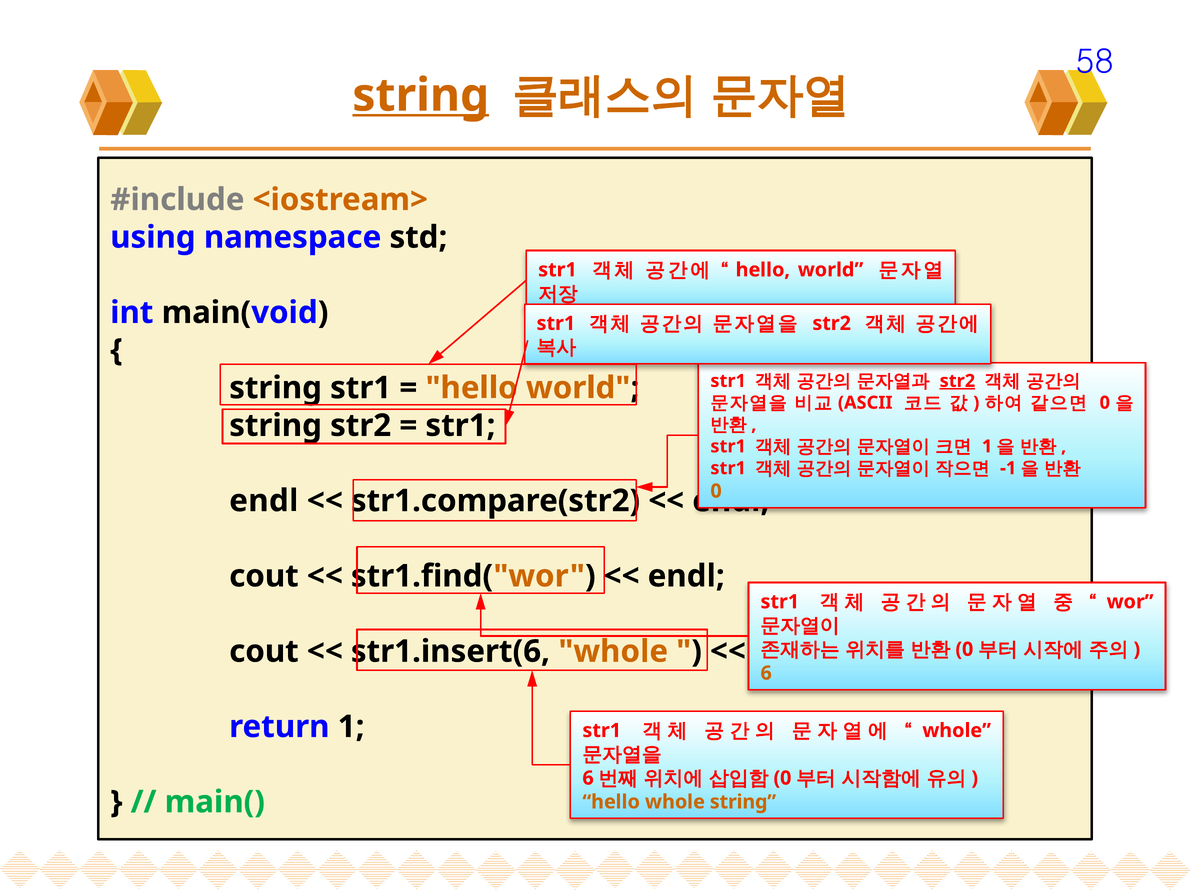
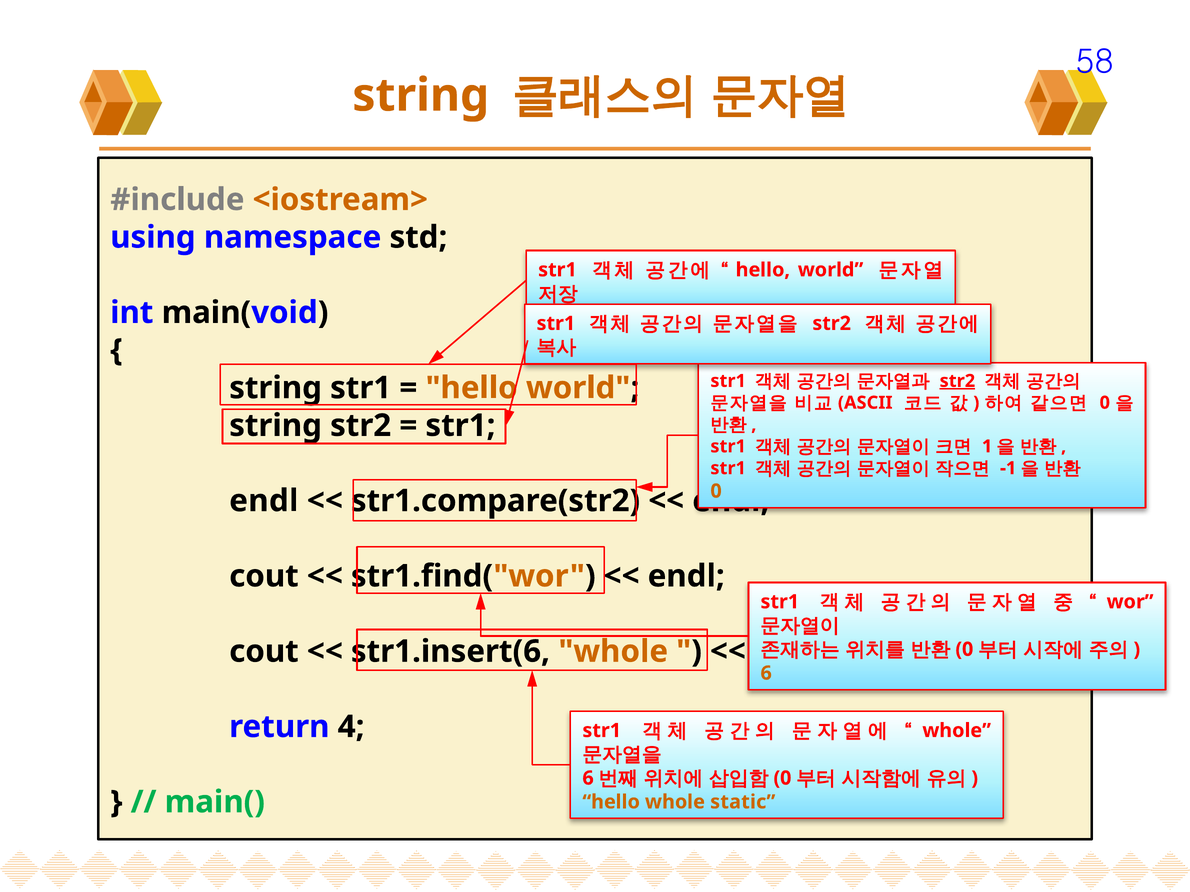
string at (421, 95) underline: present -> none
return 1: 1 -> 4
whole string: string -> static
